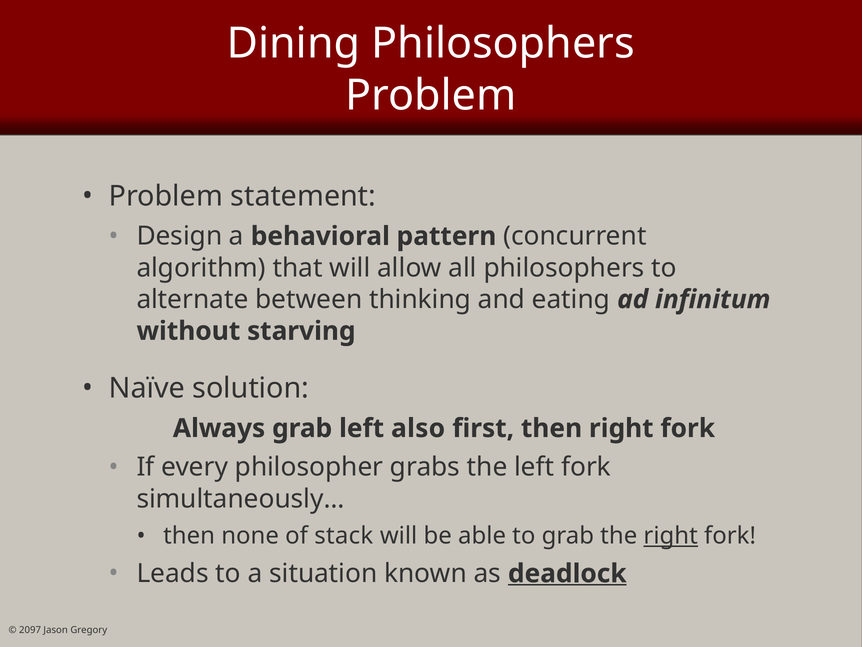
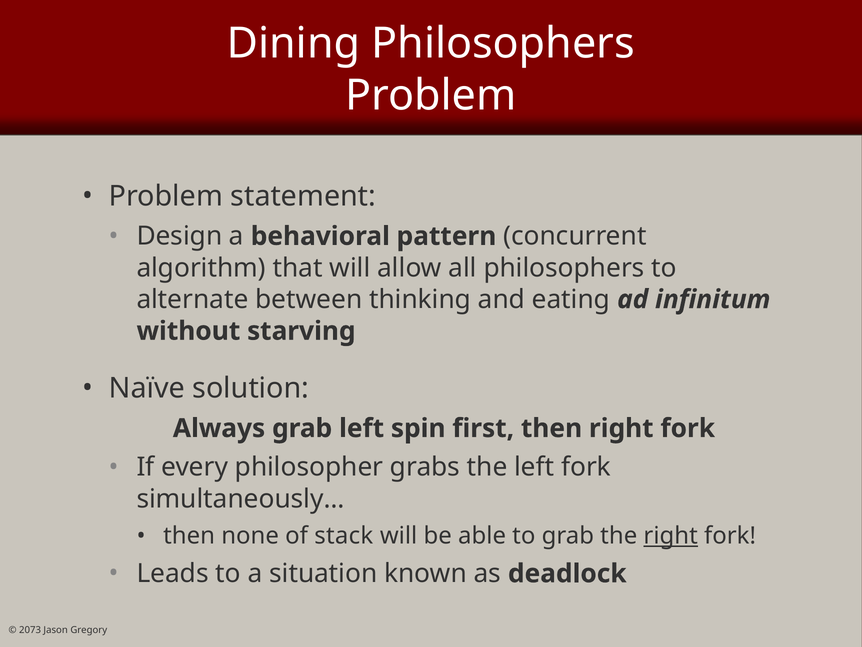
also: also -> spin
deadlock underline: present -> none
2097: 2097 -> 2073
